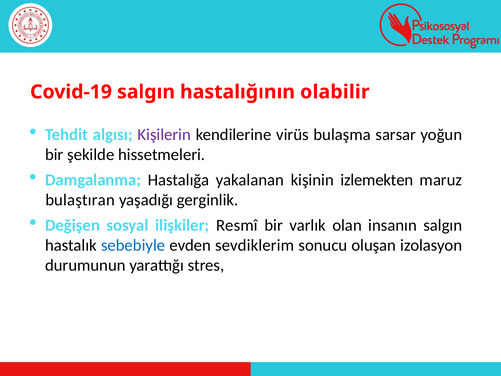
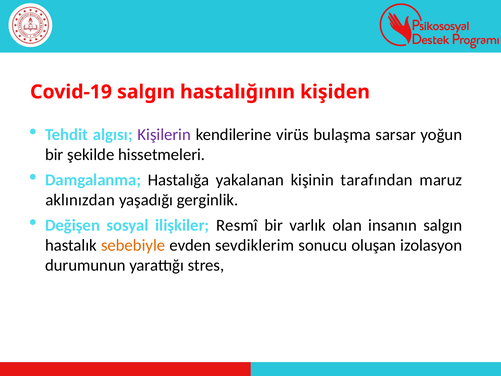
olabilir: olabilir -> kişiden
izlemekten: izlemekten -> tarafından
bulaştıran: bulaştıran -> aklınızdan
sebebiyle colour: blue -> orange
